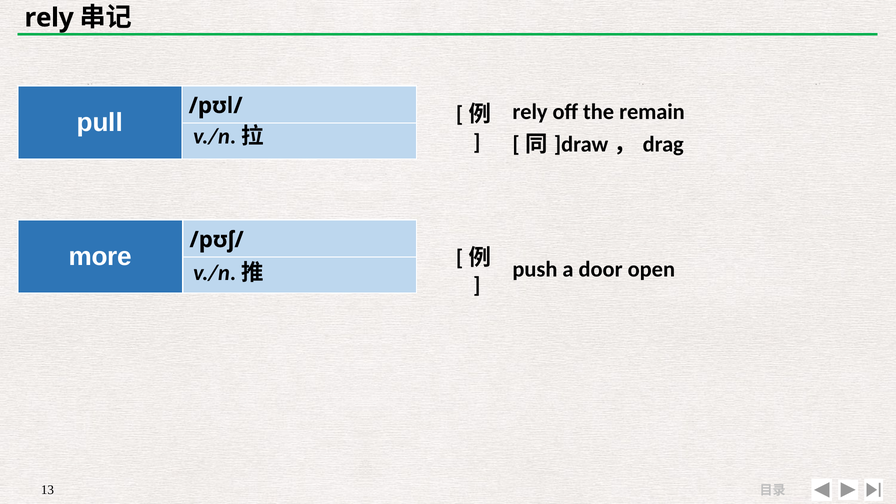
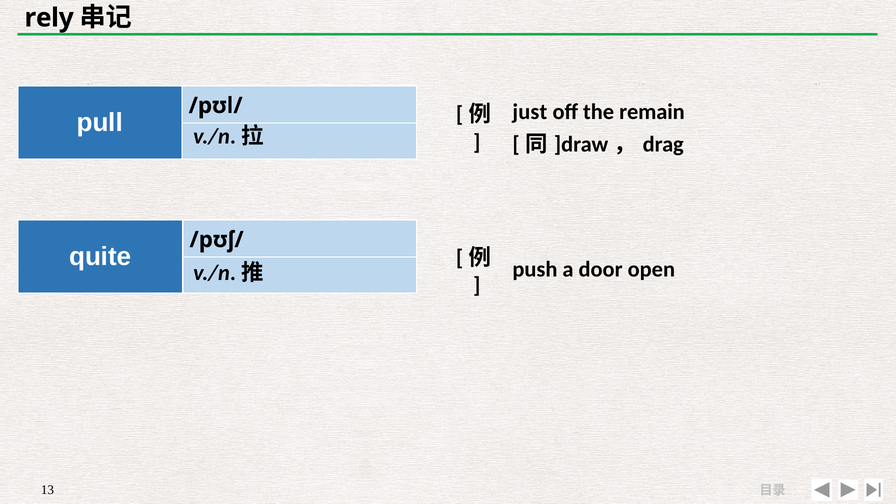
rely at (530, 112): rely -> just
more: more -> quite
